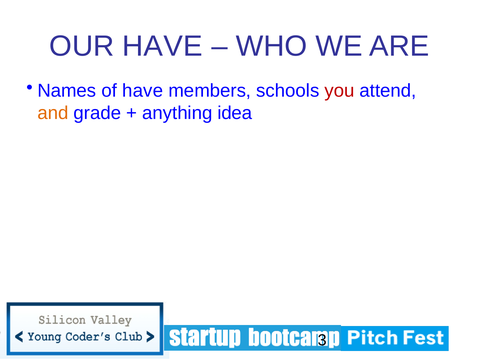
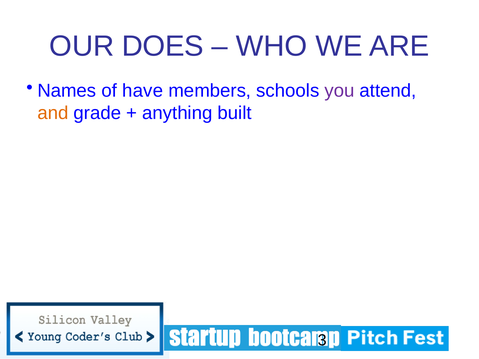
OUR HAVE: HAVE -> DOES
you colour: red -> purple
idea: idea -> built
